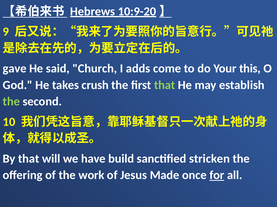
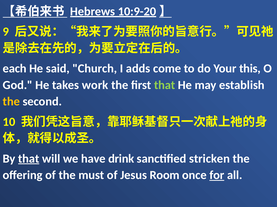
gave: gave -> each
crush: crush -> work
the at (11, 102) colour: light green -> yellow
that at (29, 159) underline: none -> present
build: build -> drink
work: work -> must
Made: Made -> Room
